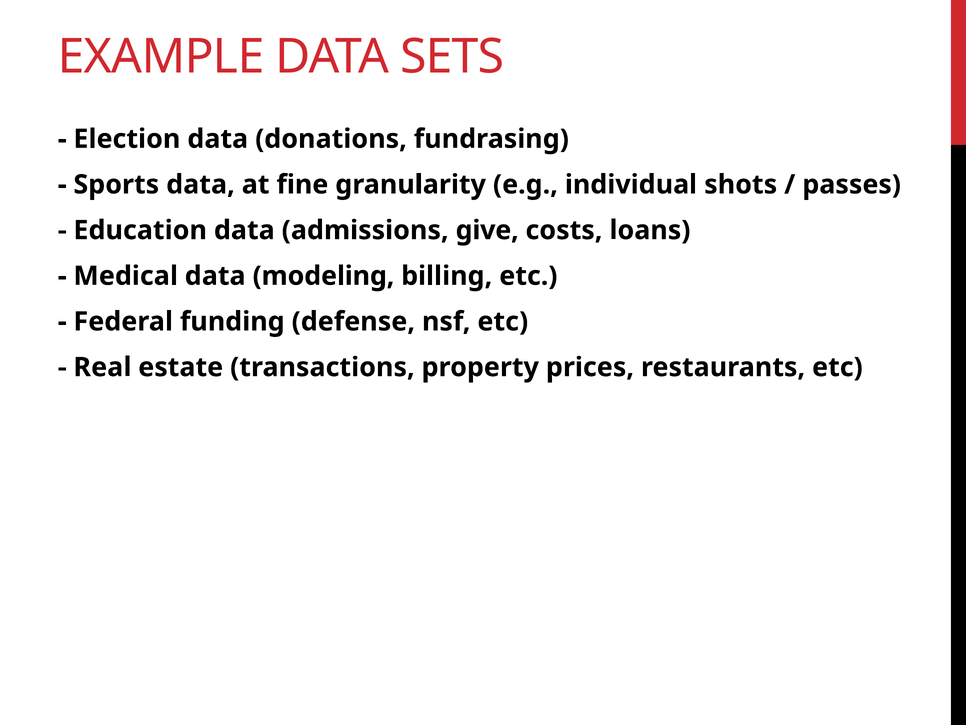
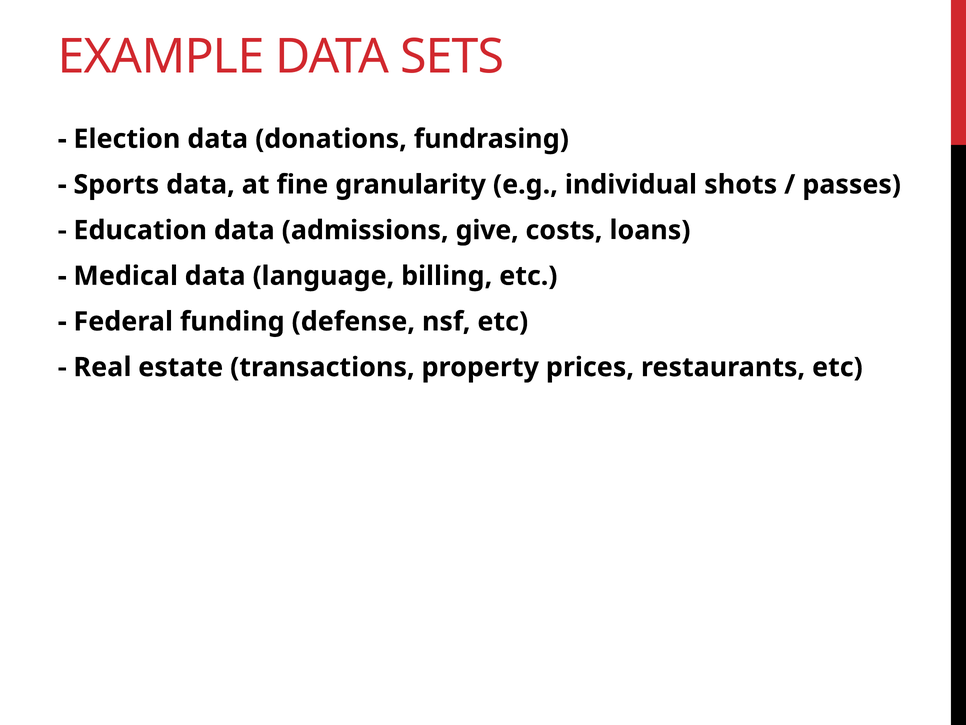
modeling: modeling -> language
